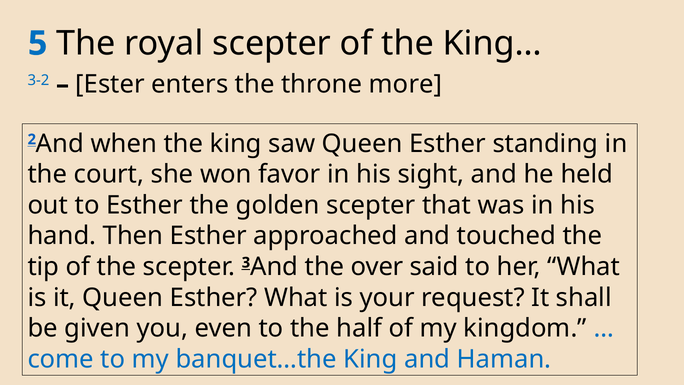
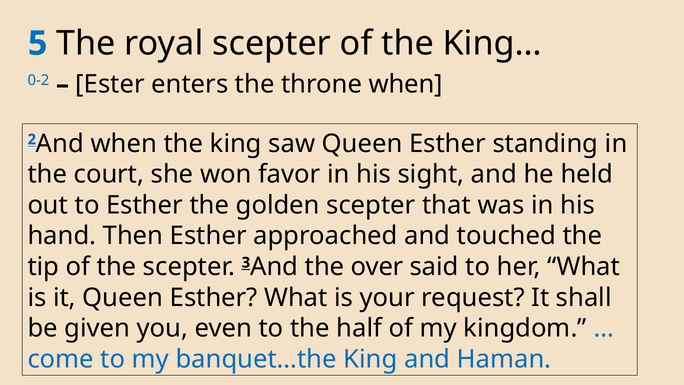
3-2: 3-2 -> 0-2
throne more: more -> when
